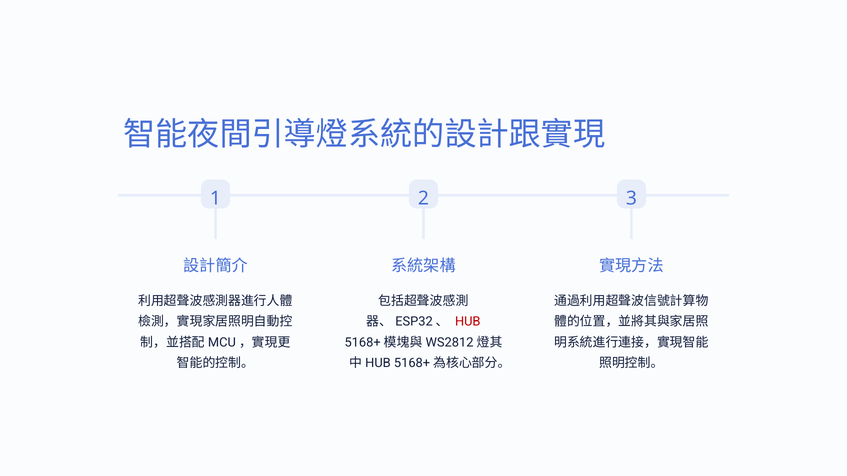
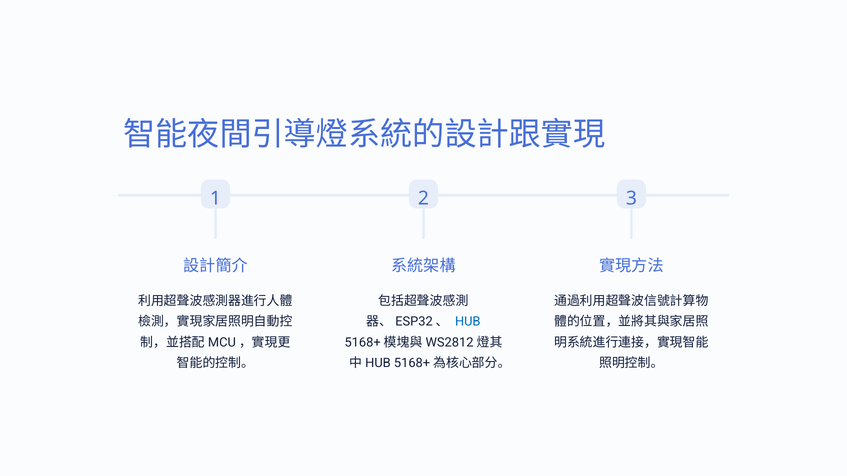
HUB colour: red -> blue
